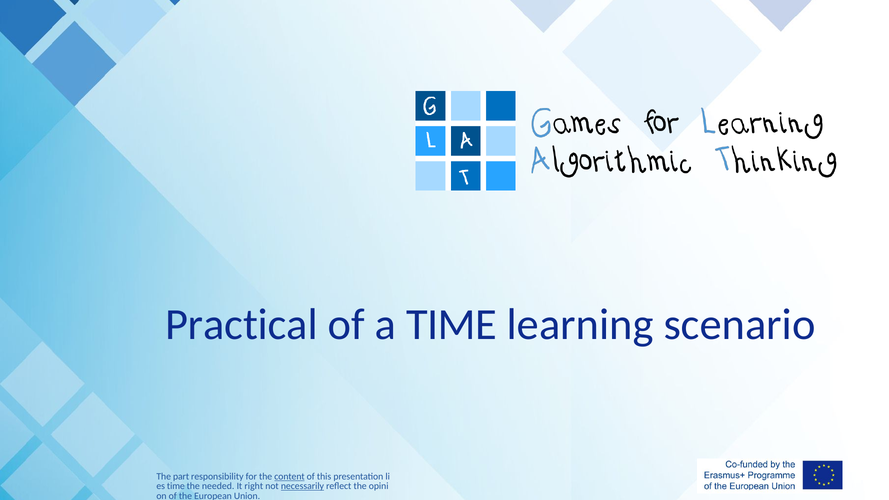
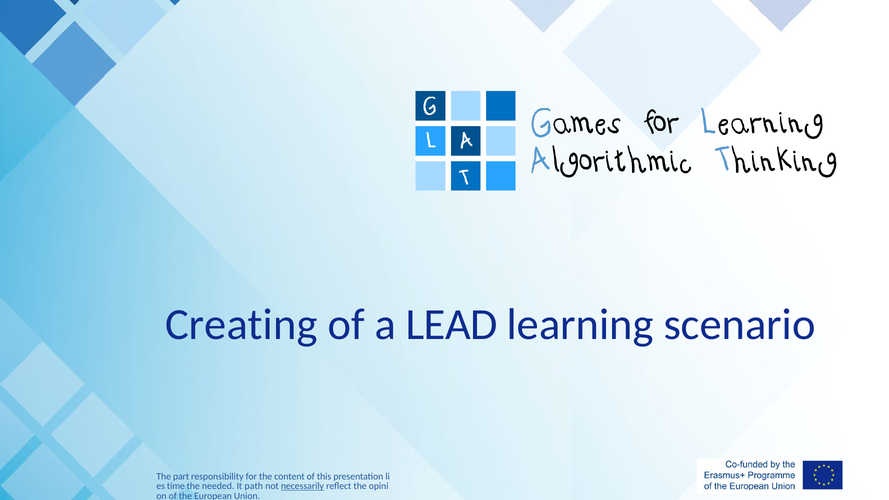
Practical: Practical -> Creating
a TIME: TIME -> LEAD
content underline: present -> none
right: right -> path
